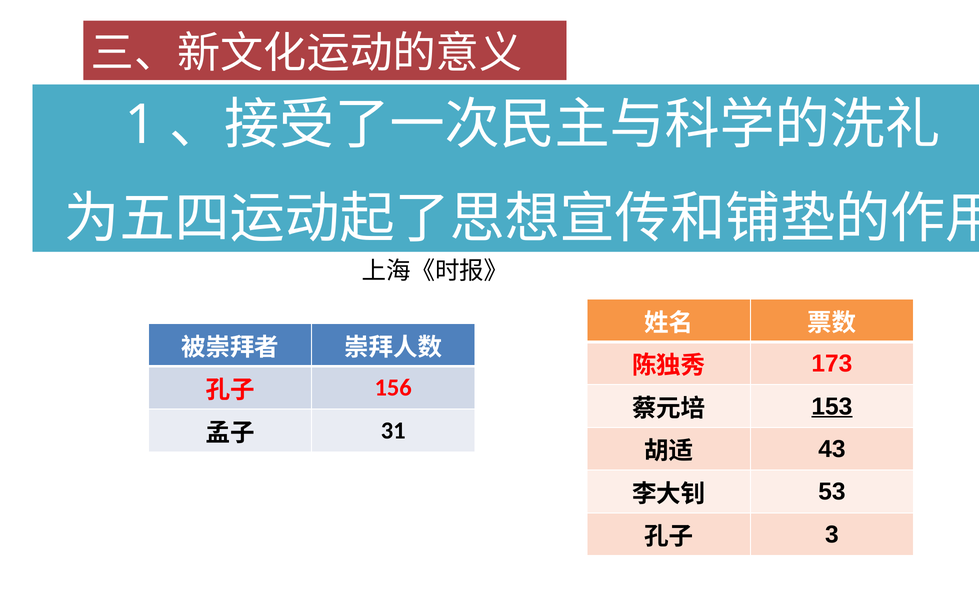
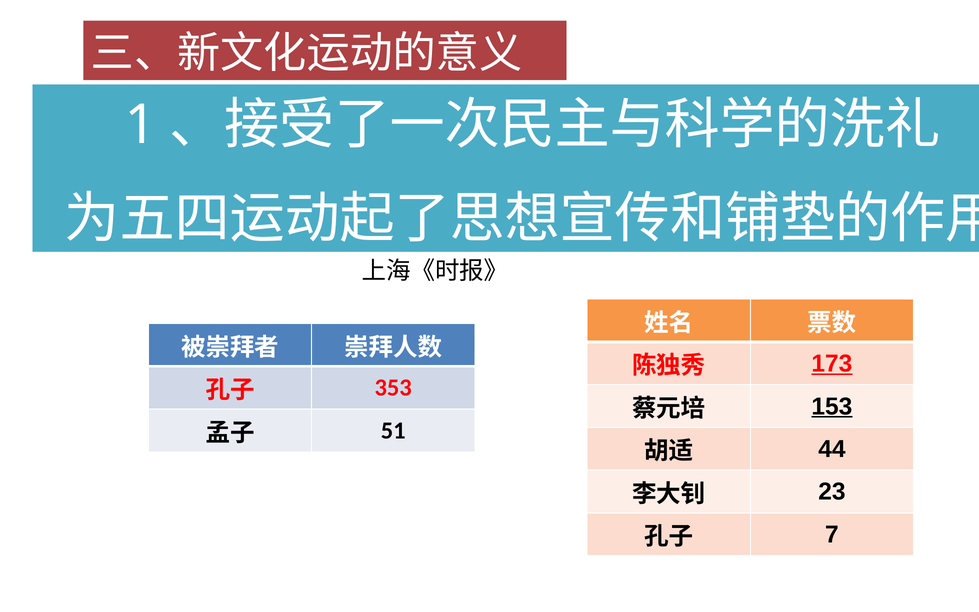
173 underline: none -> present
156: 156 -> 353
31: 31 -> 51
43: 43 -> 44
53: 53 -> 23
3: 3 -> 7
